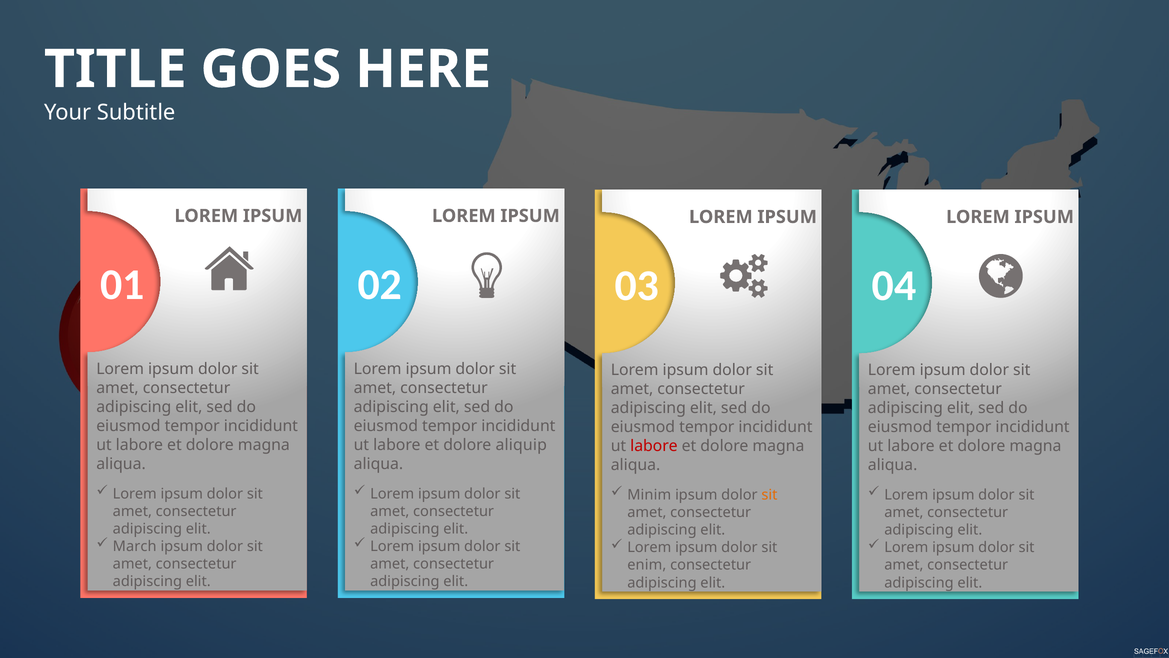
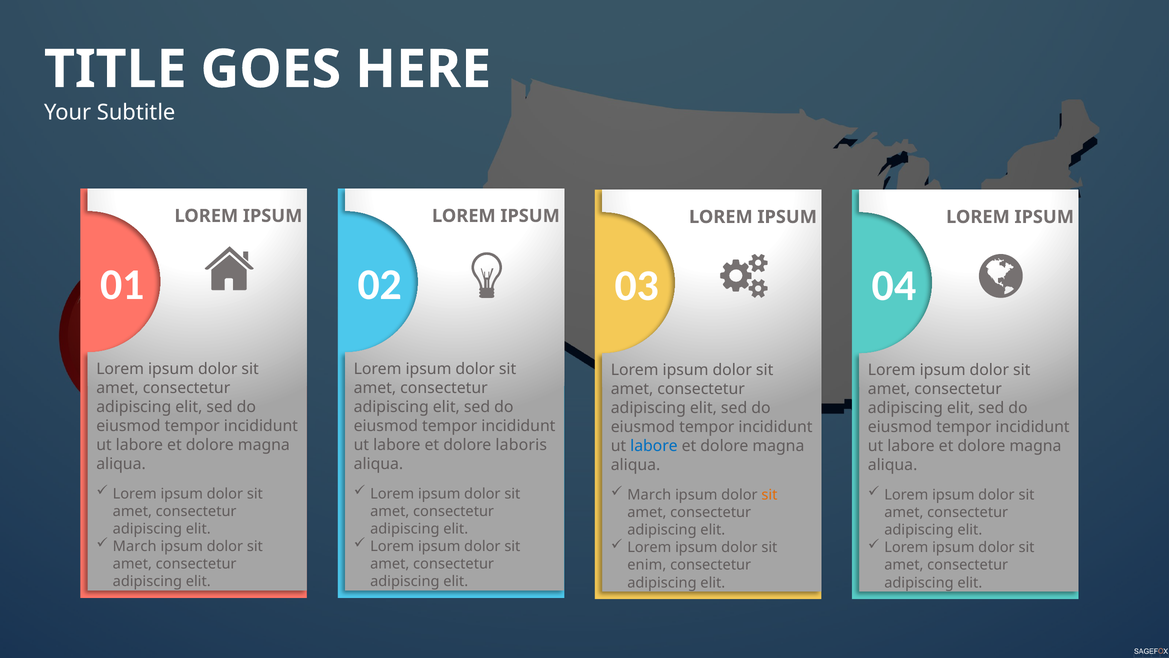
aliquip: aliquip -> laboris
labore at (654, 446) colour: red -> blue
Minim at (649, 495): Minim -> March
